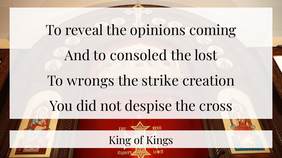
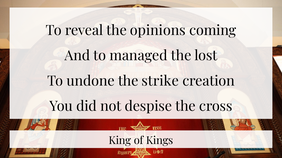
consoled: consoled -> managed
wrongs: wrongs -> undone
